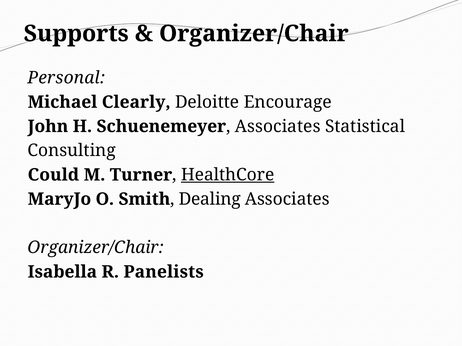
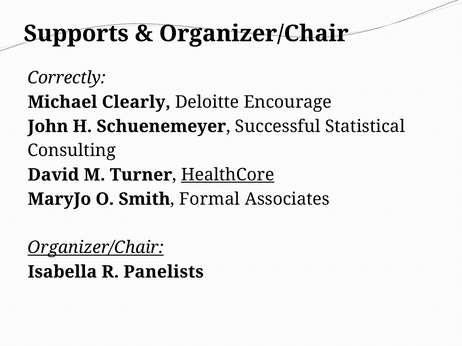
Personal: Personal -> Correctly
Schuenemeyer Associates: Associates -> Successful
Could: Could -> David
Dealing: Dealing -> Formal
Organizer/Chair at (96, 248) underline: none -> present
